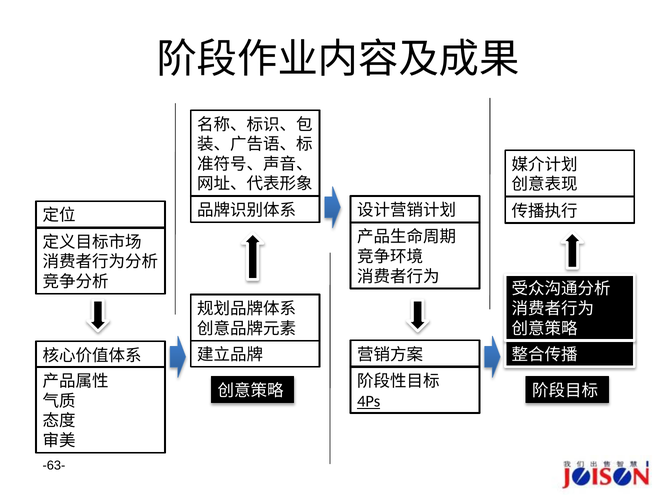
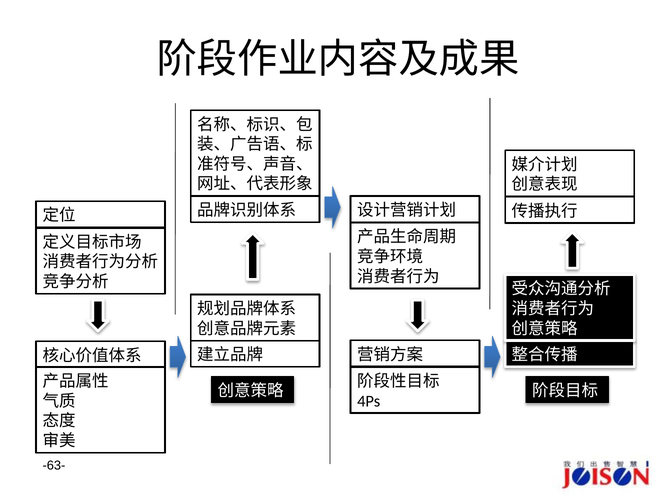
4Ps underline: present -> none
